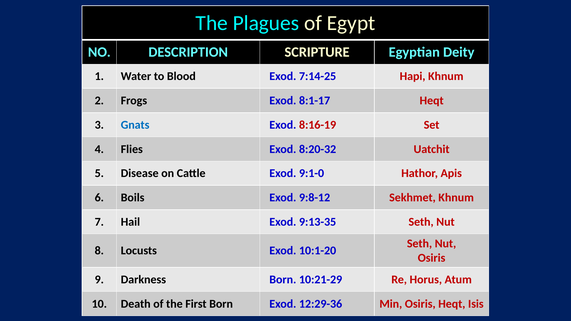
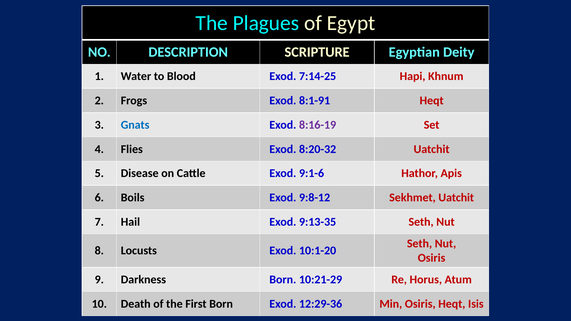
8:1-17: 8:1-17 -> 8:1-91
8:16-19 colour: red -> purple
9:1-0: 9:1-0 -> 9:1-6
Sekhmet Khnum: Khnum -> Uatchit
